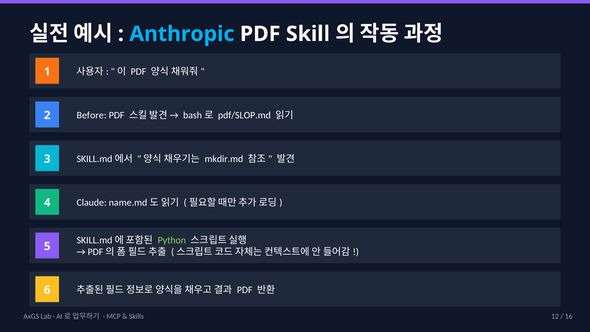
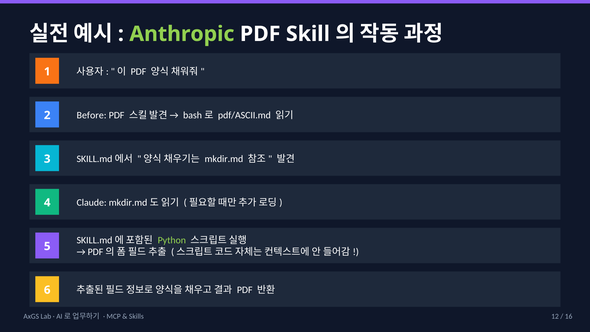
Anthropic colour: light blue -> light green
pdf/SLOP.md: pdf/SLOP.md -> pdf/ASCII.md
Claude name.md: name.md -> mkdir.md
